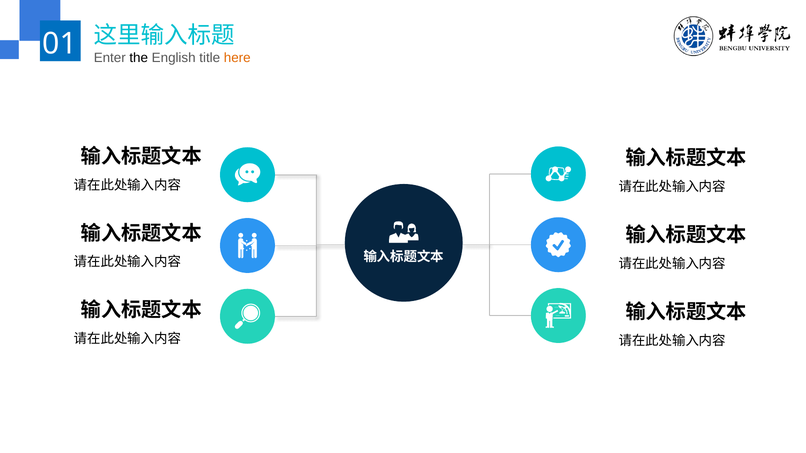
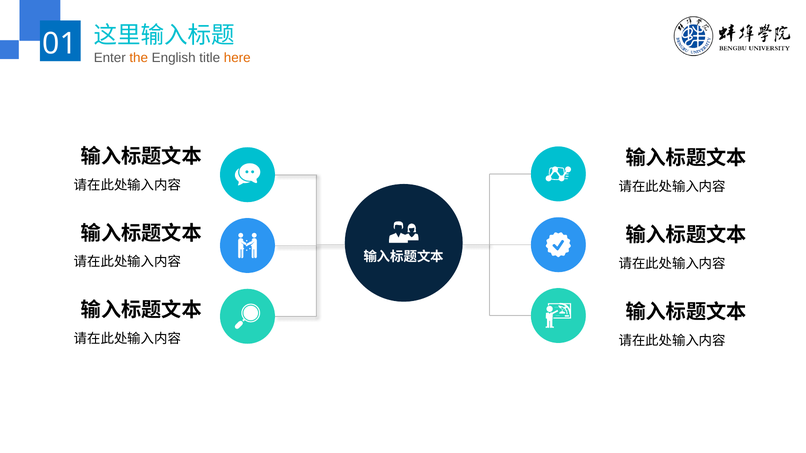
the colour: black -> orange
